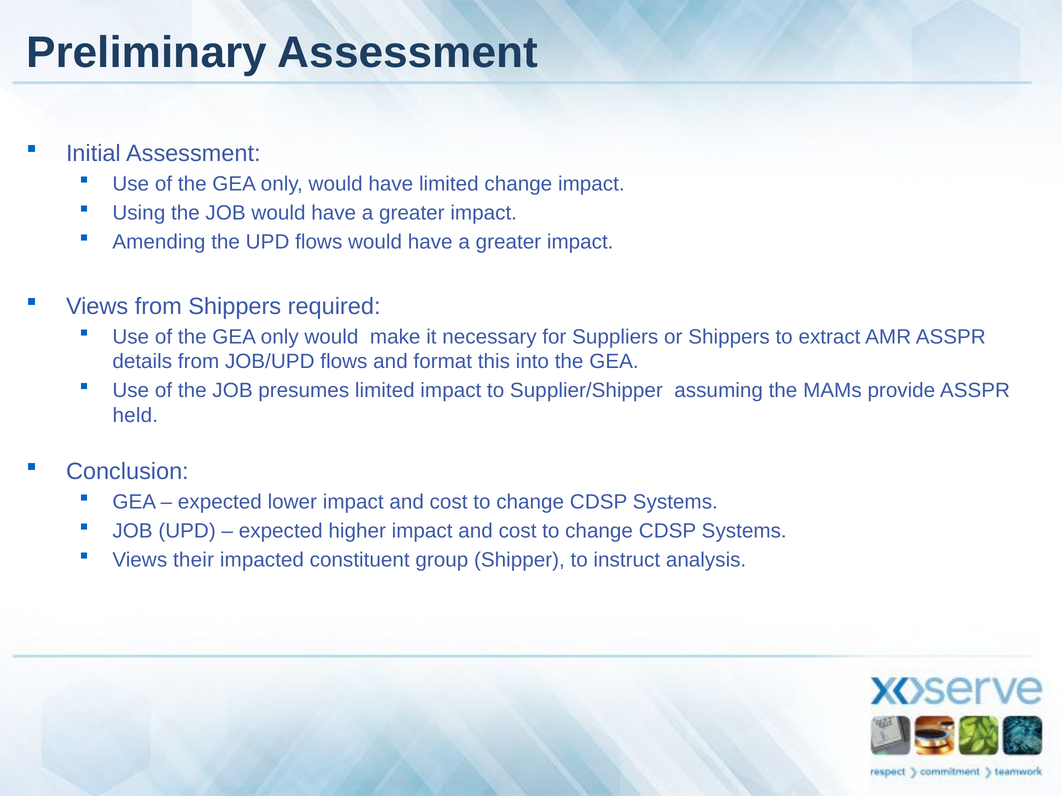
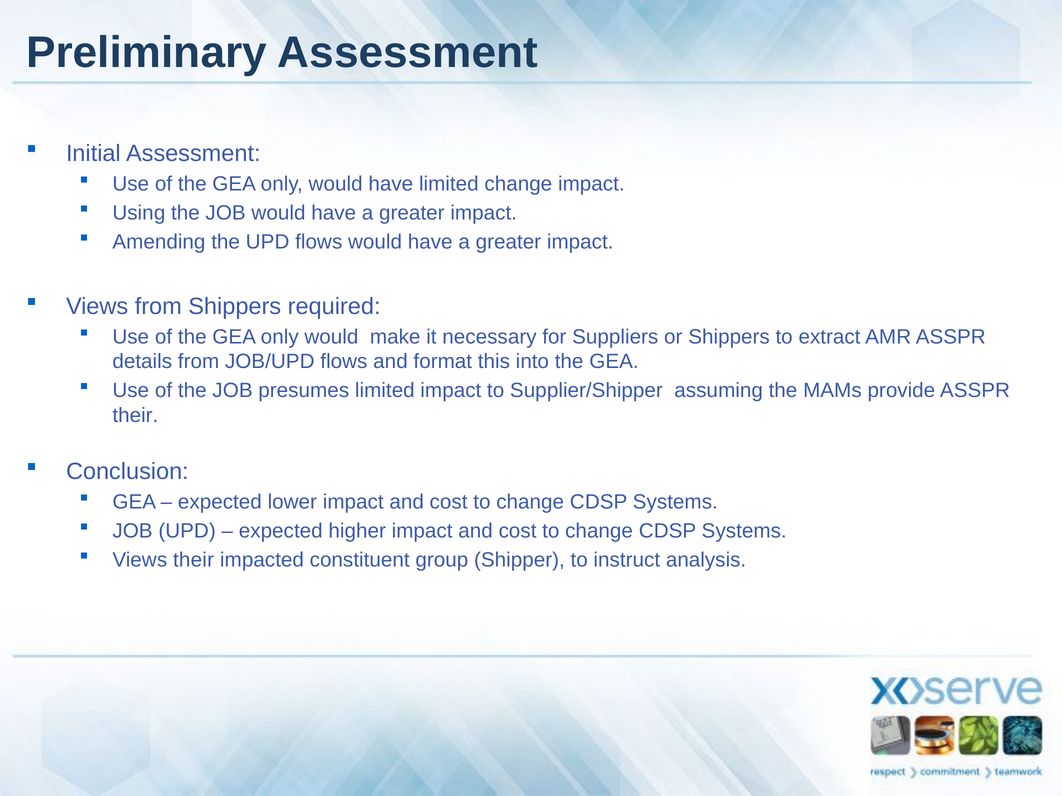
held at (135, 416): held -> their
